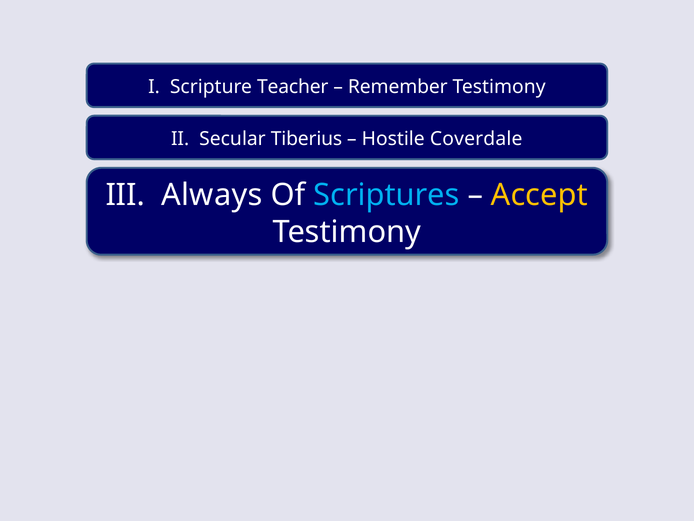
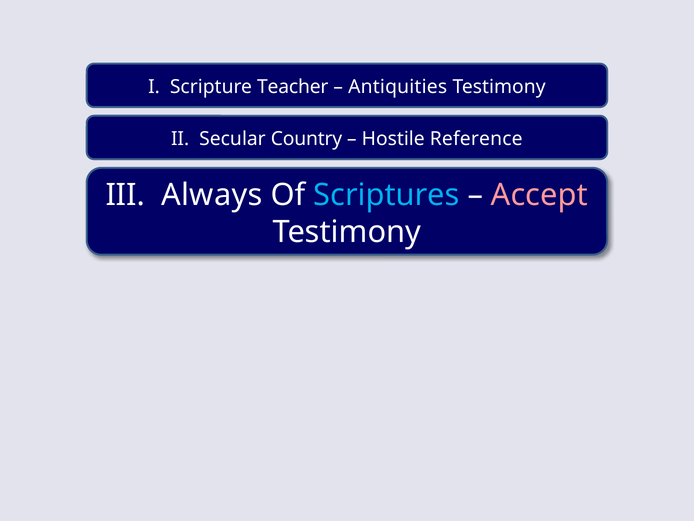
Remember: Remember -> Antiquities
Tiberius: Tiberius -> Country
Coverdale: Coverdale -> Reference
Accept colour: yellow -> pink
